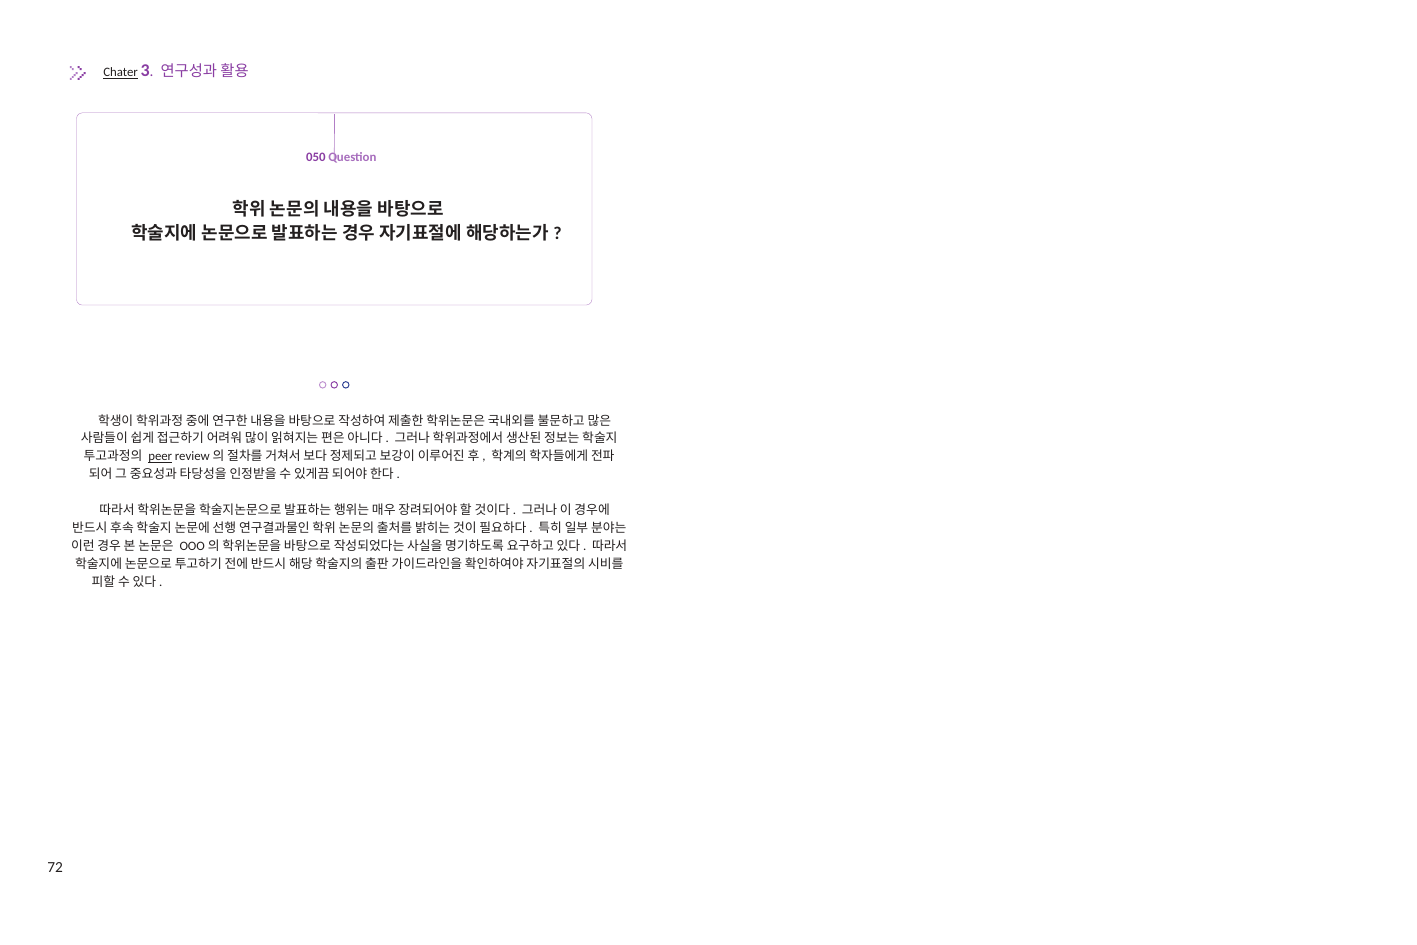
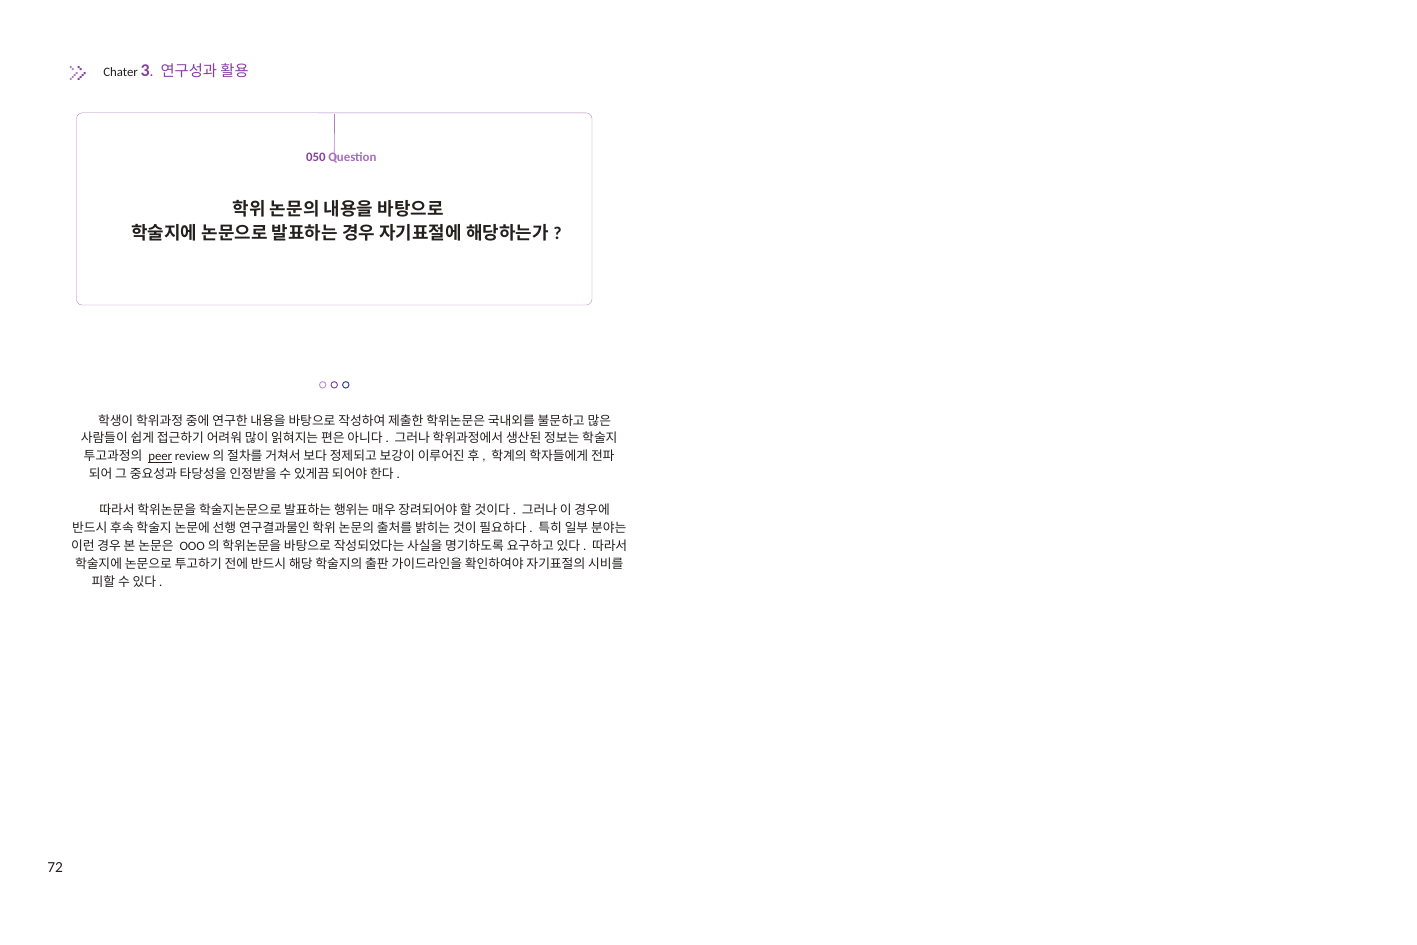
Chater underline: present -> none
